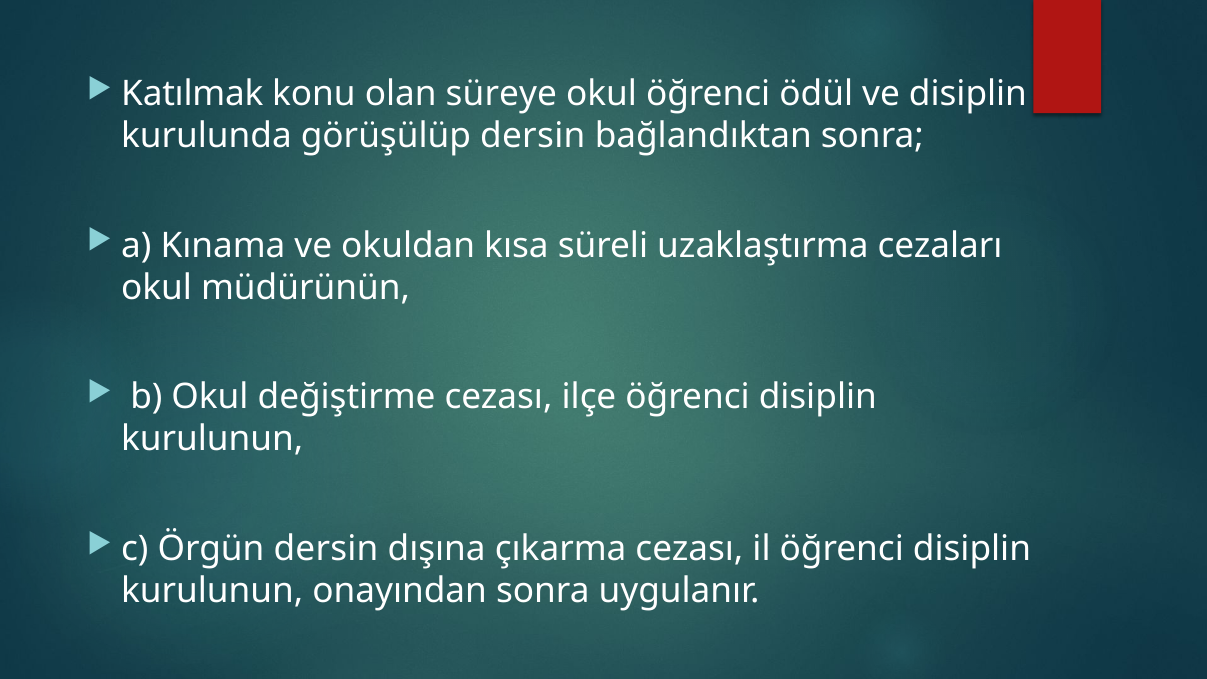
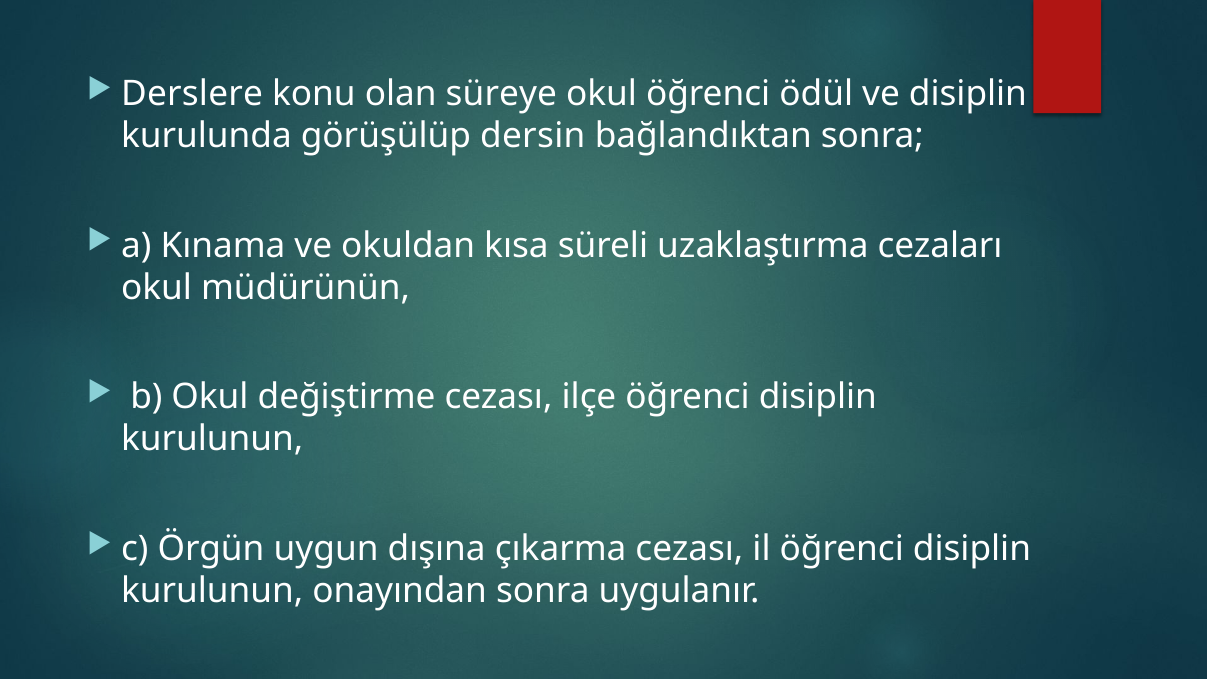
Katılmak: Katılmak -> Derslere
Örgün dersin: dersin -> uygun
